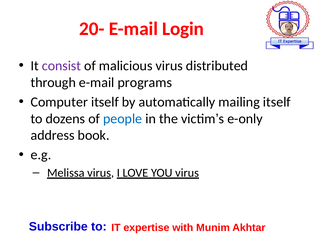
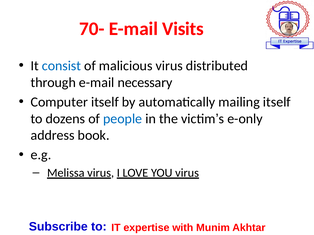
20-: 20- -> 70-
Login: Login -> Visits
consist colour: purple -> blue
programs: programs -> necessary
